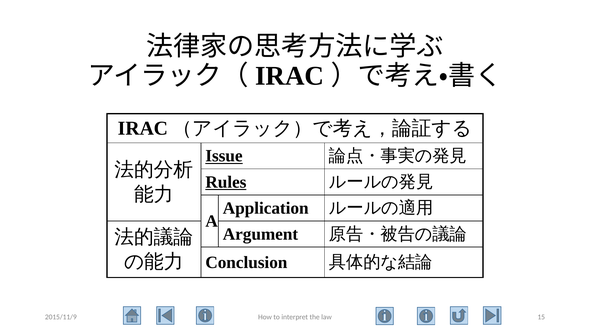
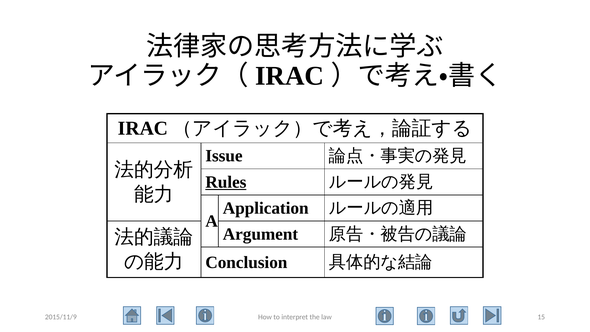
Issue underline: present -> none
